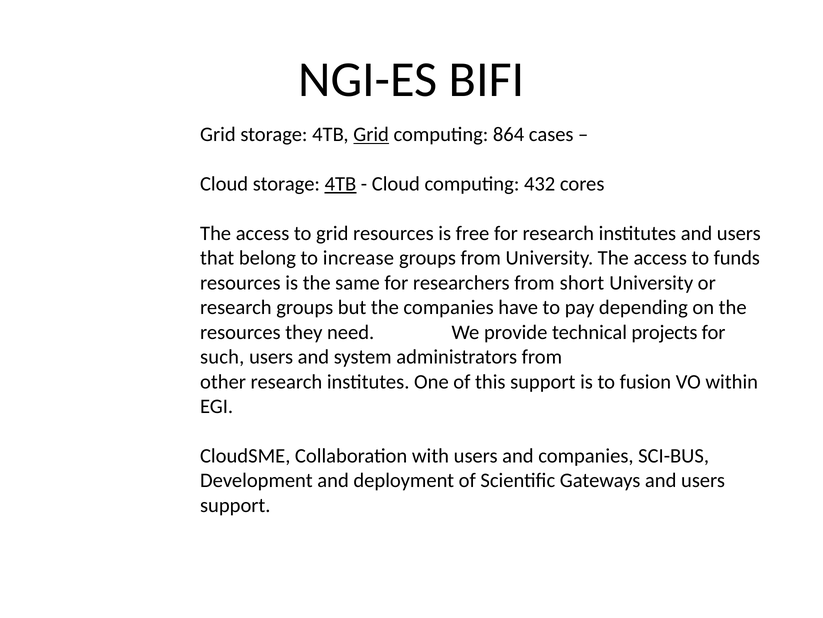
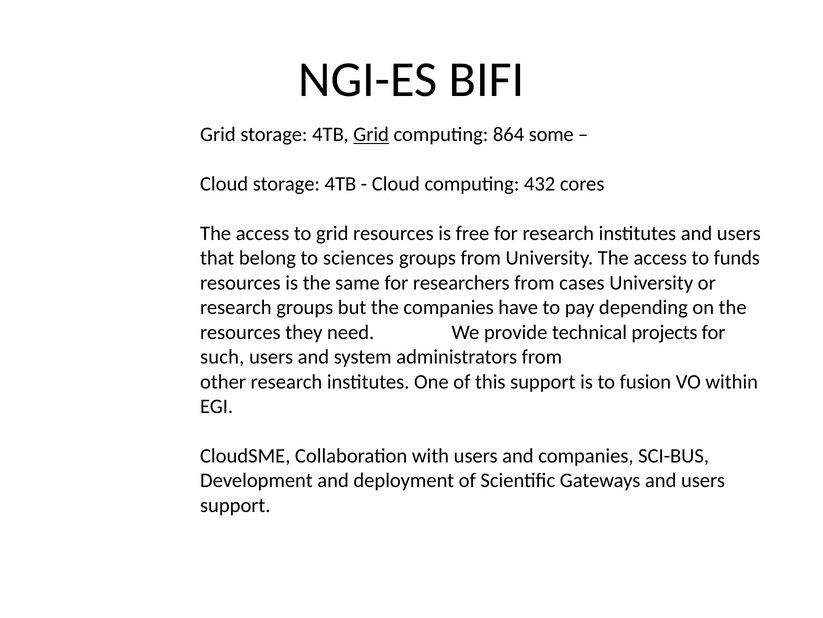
cases: cases -> some
4TB at (340, 184) underline: present -> none
increase: increase -> sciences
short: short -> cases
